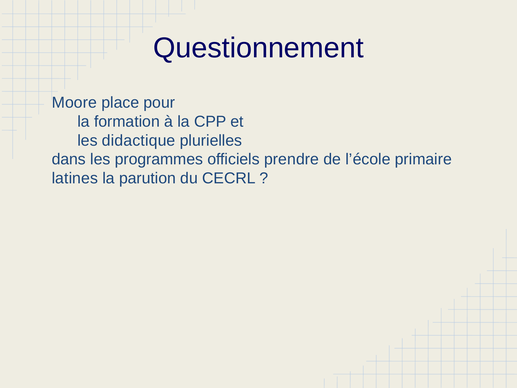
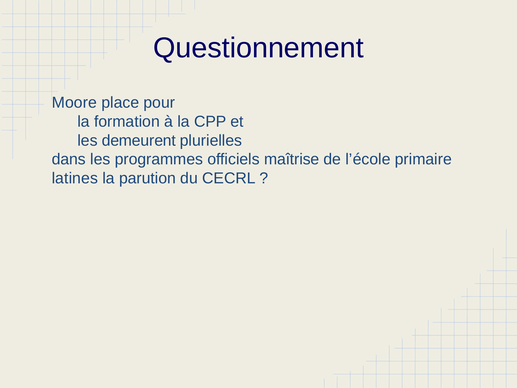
didactique: didactique -> demeurent
prendre: prendre -> maîtrise
